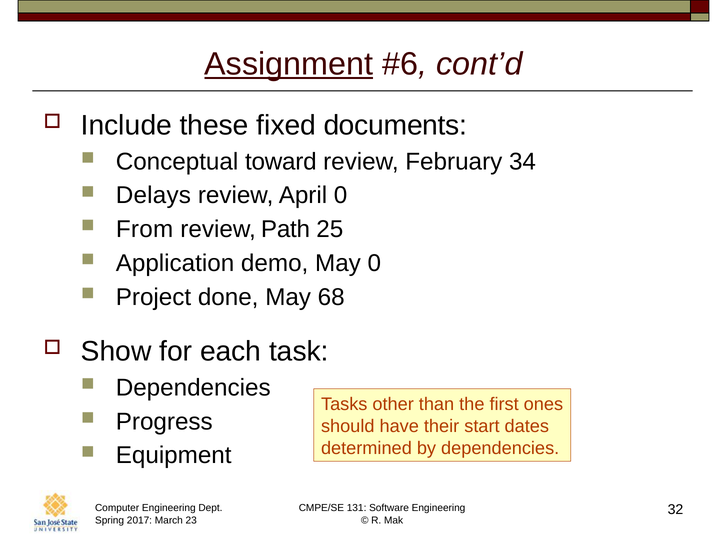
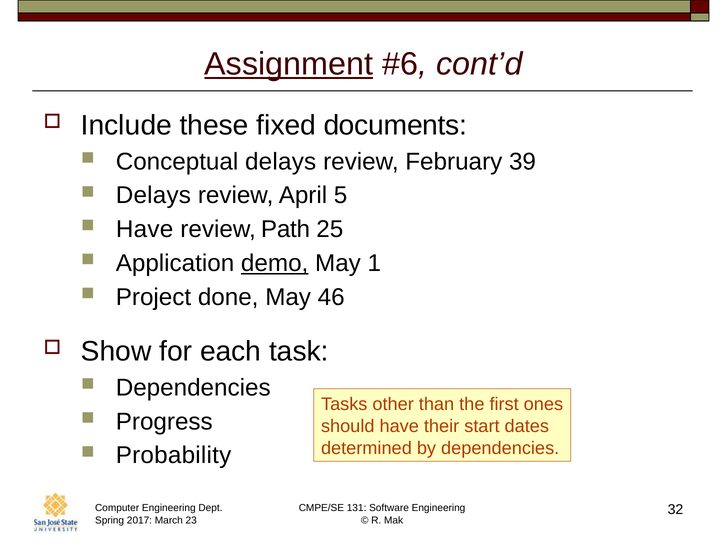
Conceptual toward: toward -> delays
34: 34 -> 39
April 0: 0 -> 5
From at (145, 229): From -> Have
demo underline: none -> present
May 0: 0 -> 1
68: 68 -> 46
Equipment: Equipment -> Probability
